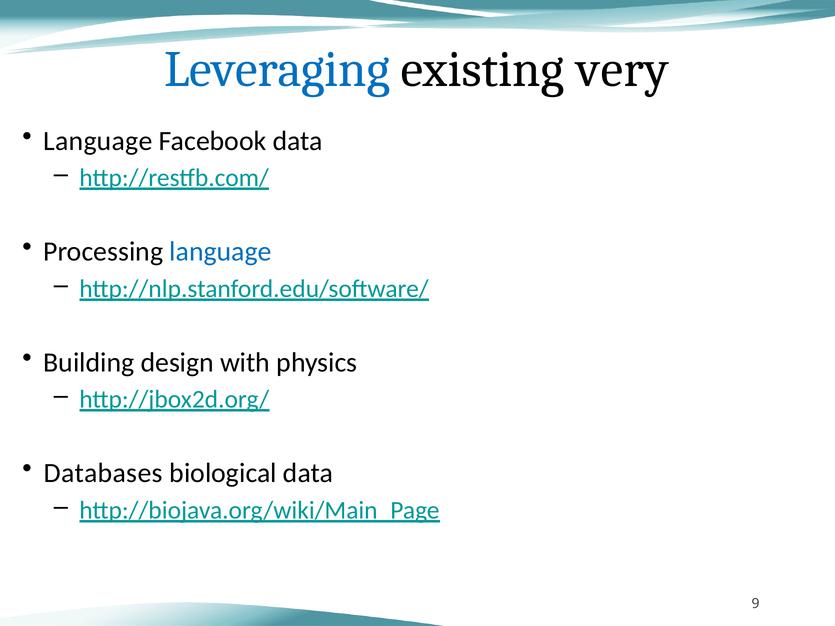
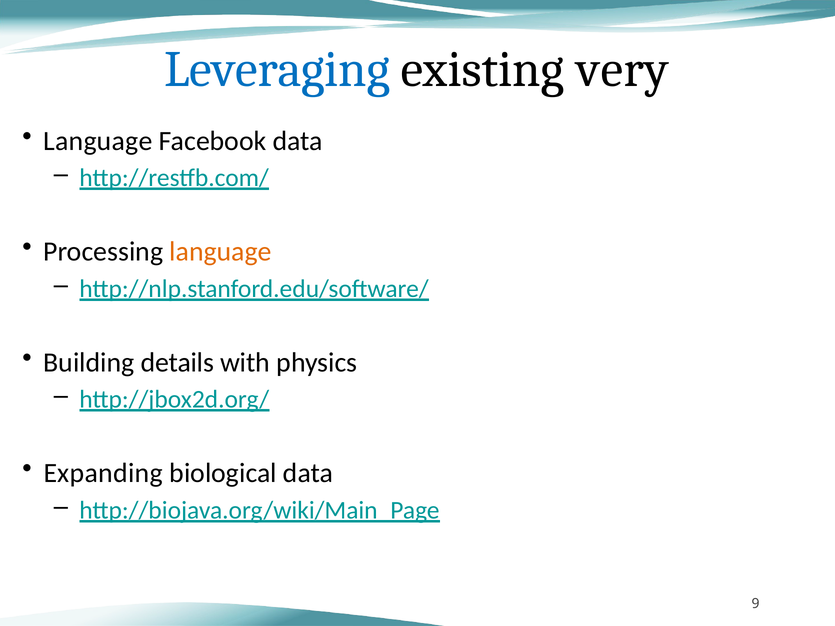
language at (220, 252) colour: blue -> orange
design: design -> details
Databases: Databases -> Expanding
